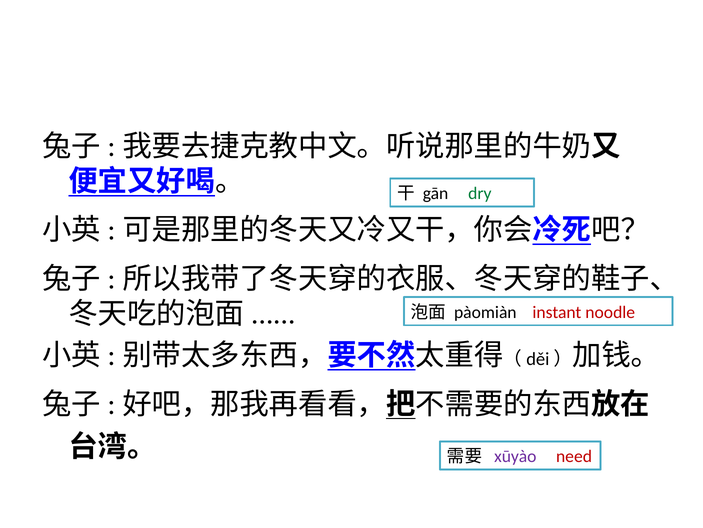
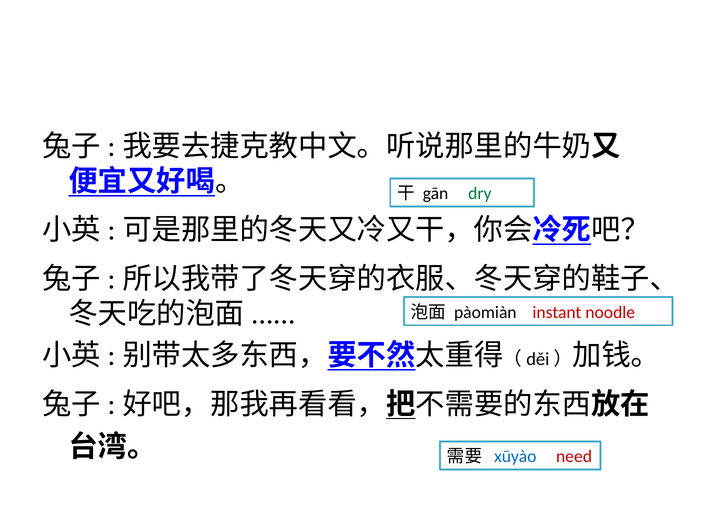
xūyào colour: purple -> blue
